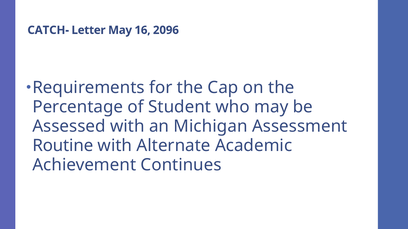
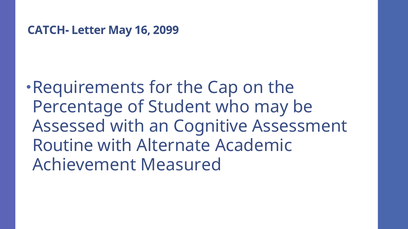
2096: 2096 -> 2099
Michigan: Michigan -> Cognitive
Continues: Continues -> Measured
